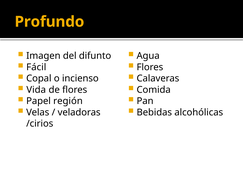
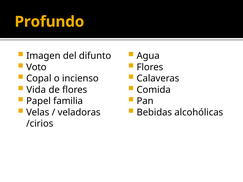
Fácil: Fácil -> Voto
región: región -> familia
